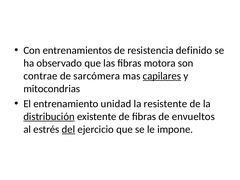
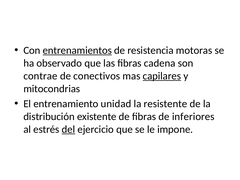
entrenamientos underline: none -> present
definido: definido -> motoras
motora: motora -> cadena
sarcómera: sarcómera -> conectivos
distribución underline: present -> none
envueltos: envueltos -> inferiores
